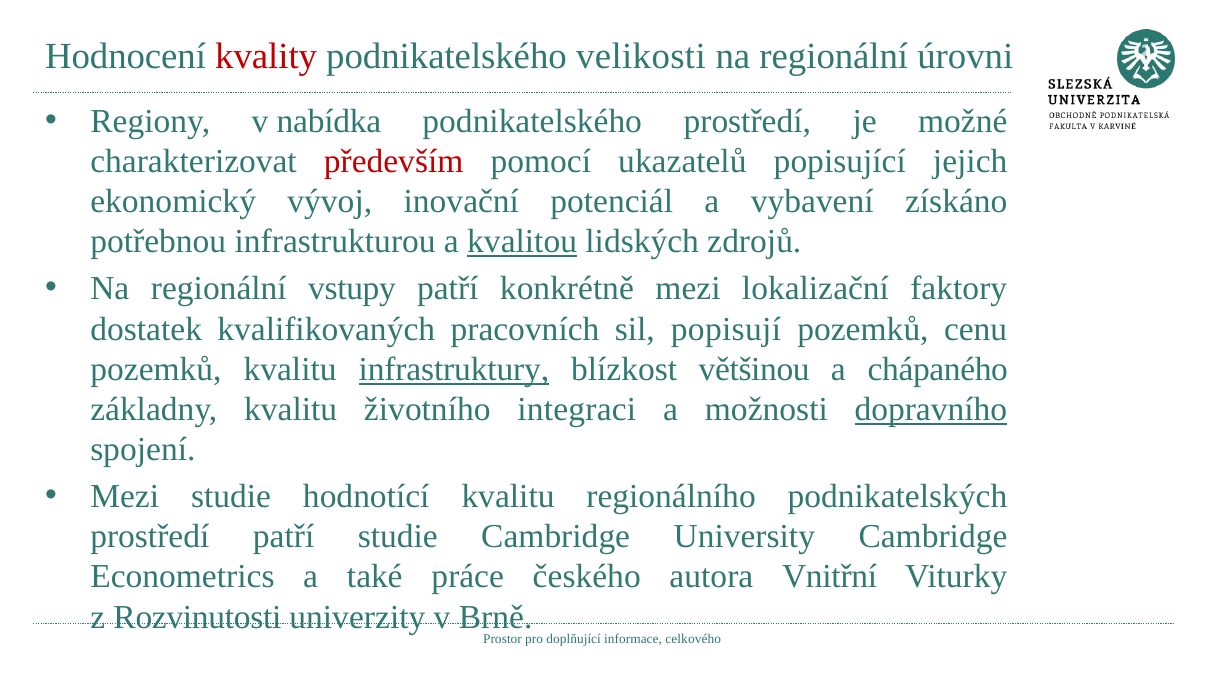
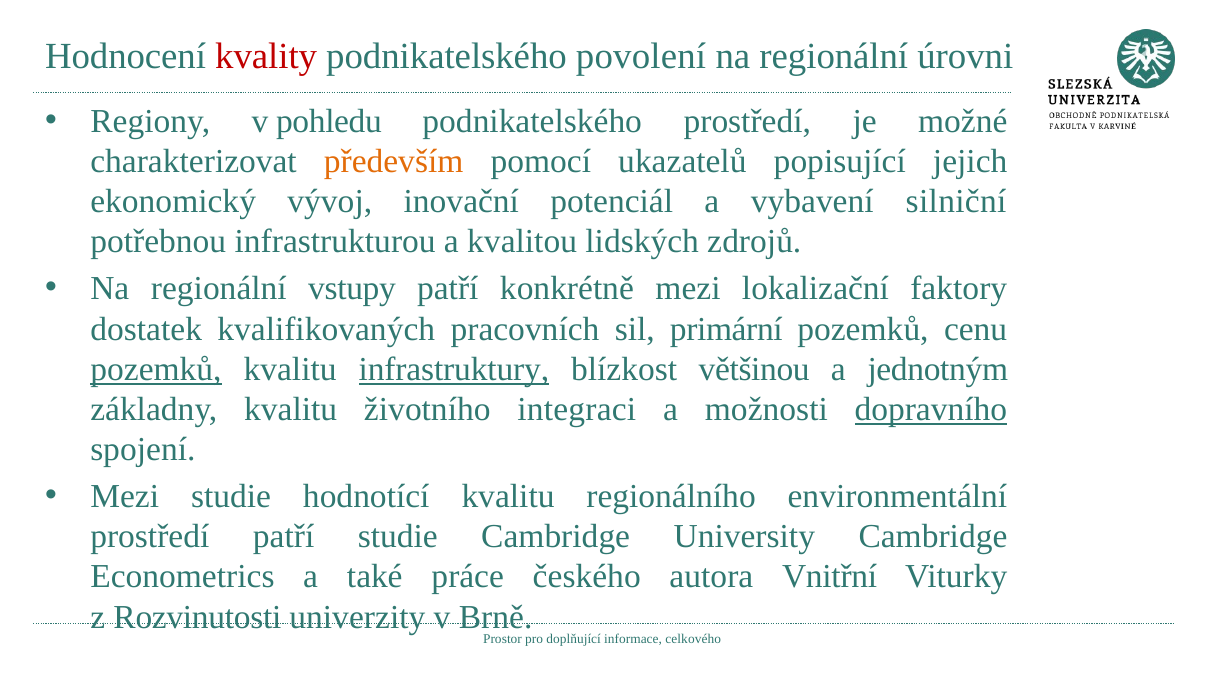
velikosti: velikosti -> povolení
nabídka: nabídka -> pohledu
především colour: red -> orange
získáno: získáno -> silniční
kvalitou underline: present -> none
popisují: popisují -> primární
pozemků at (156, 369) underline: none -> present
chápaného: chápaného -> jednotným
podnikatelských: podnikatelských -> environmentální
